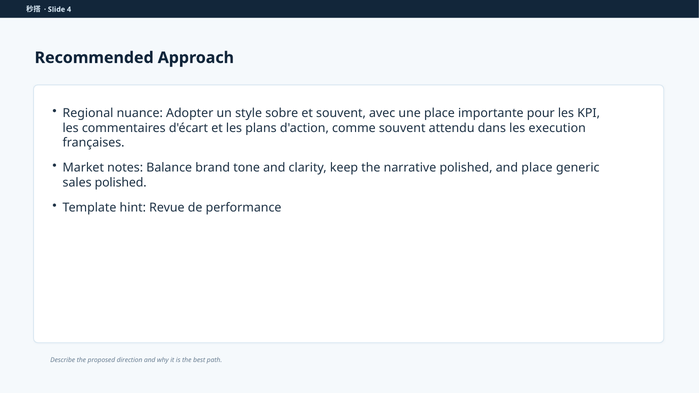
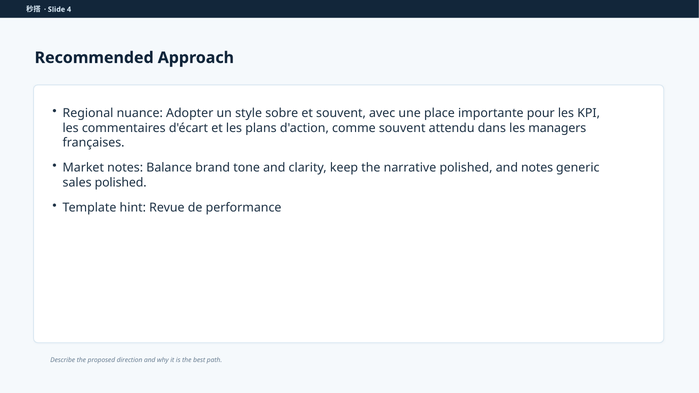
execution: execution -> managers
and place: place -> notes
